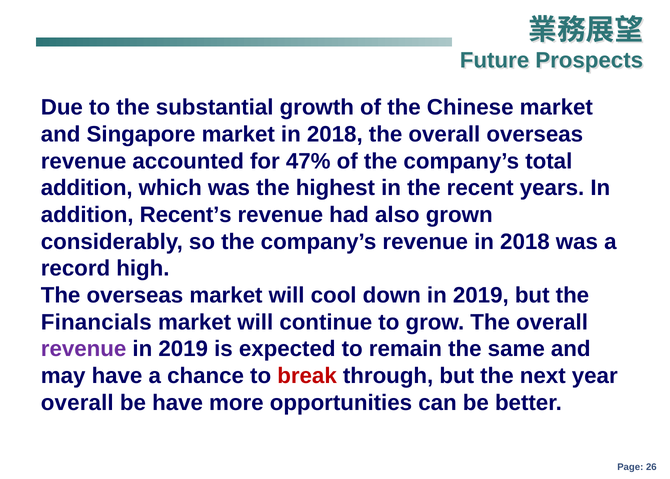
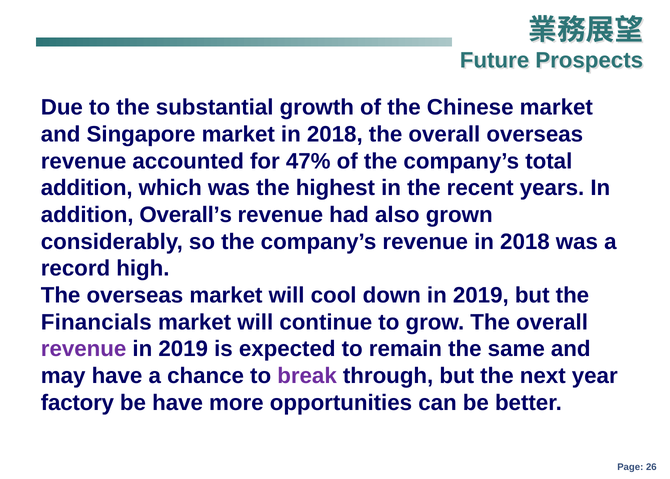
Recent’s: Recent’s -> Overall’s
break colour: red -> purple
overall at (77, 402): overall -> factory
